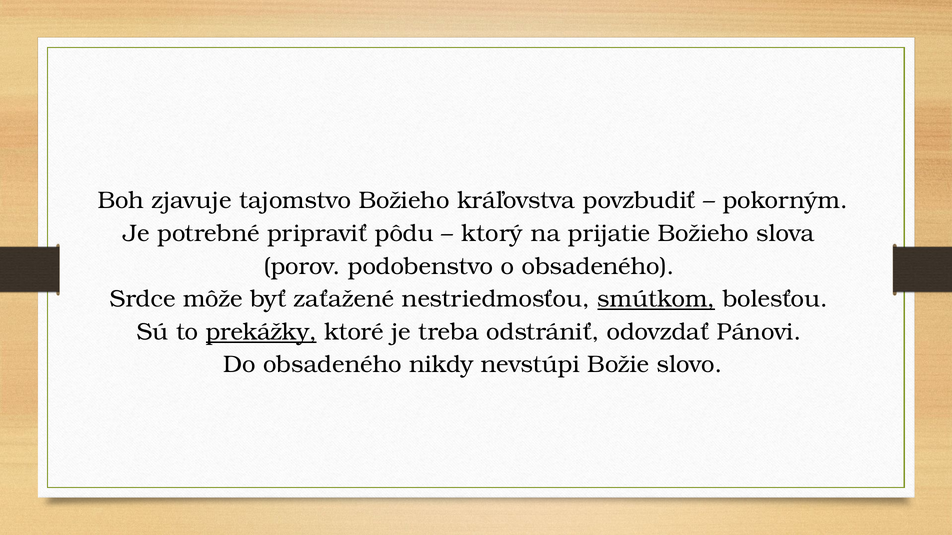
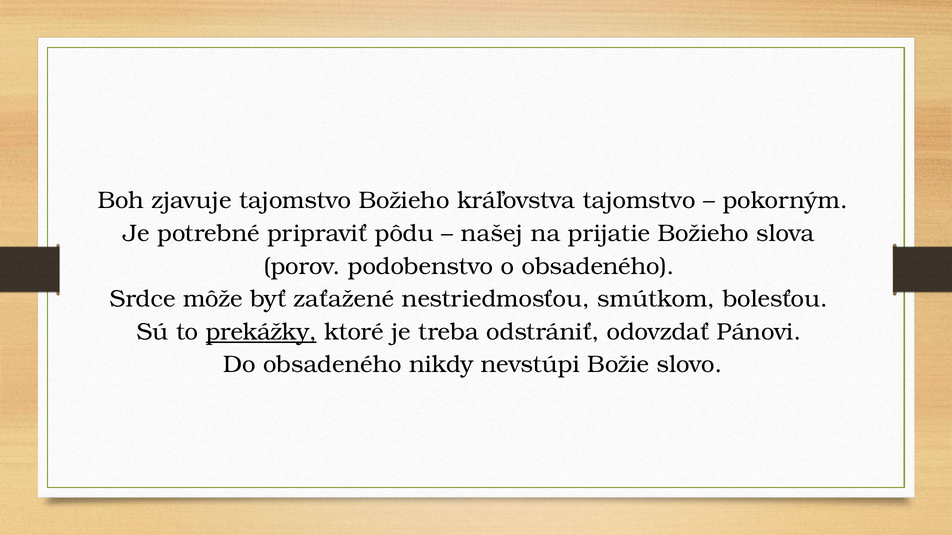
kráľovstva povzbudiť: povzbudiť -> tajomstvo
ktorý: ktorý -> našej
smútkom underline: present -> none
